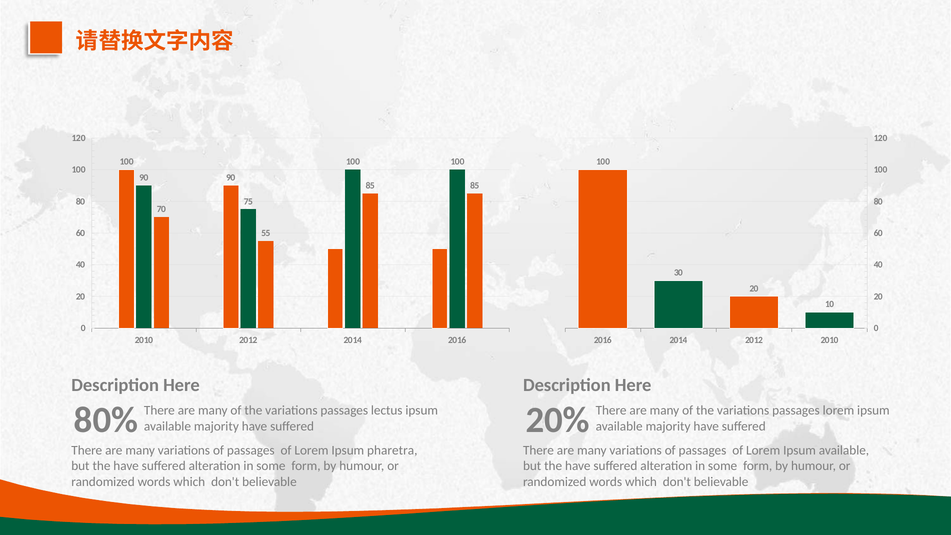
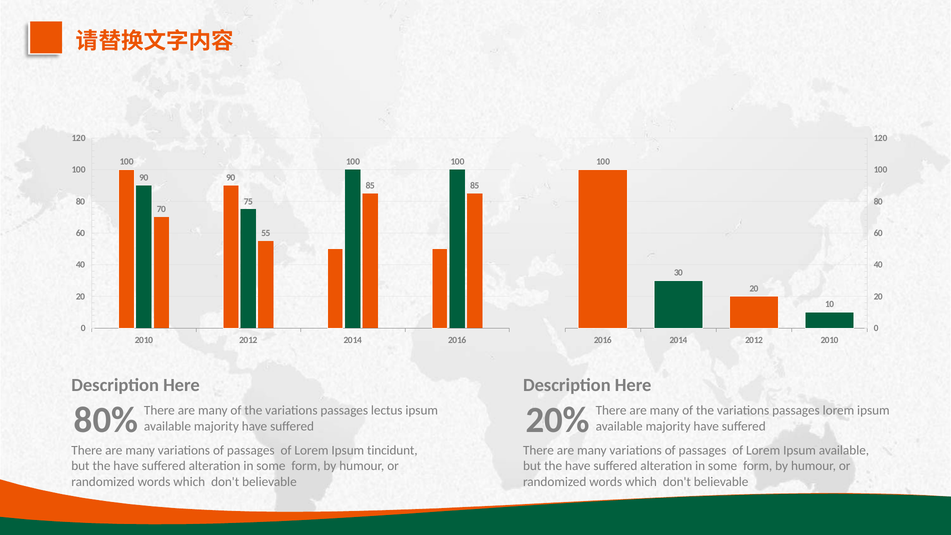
pharetra: pharetra -> tincidunt
